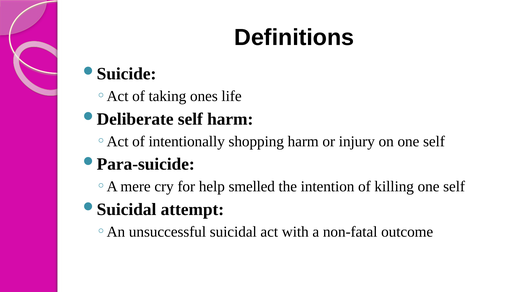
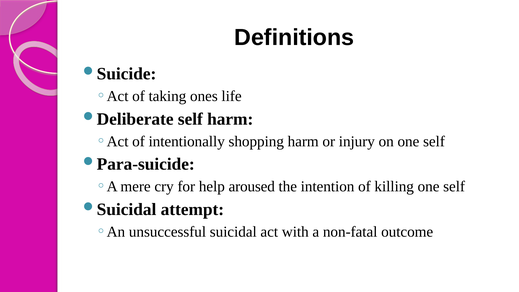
smelled: smelled -> aroused
